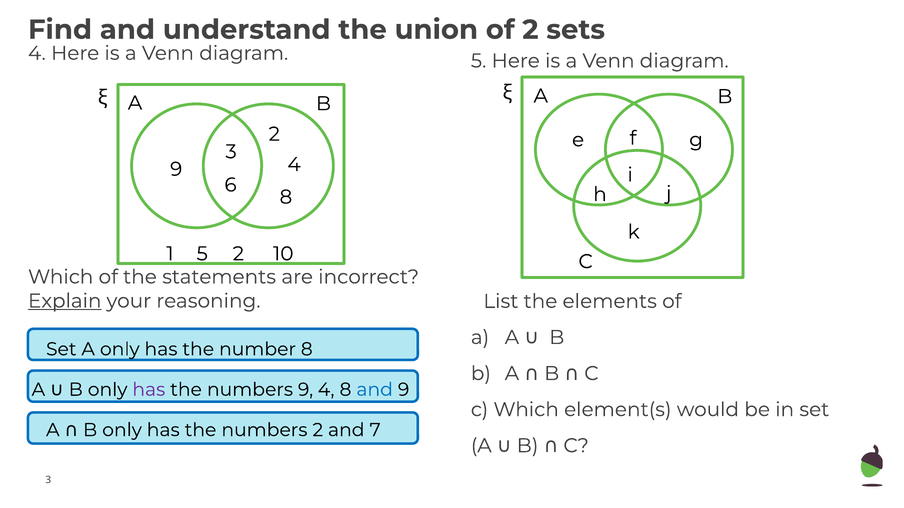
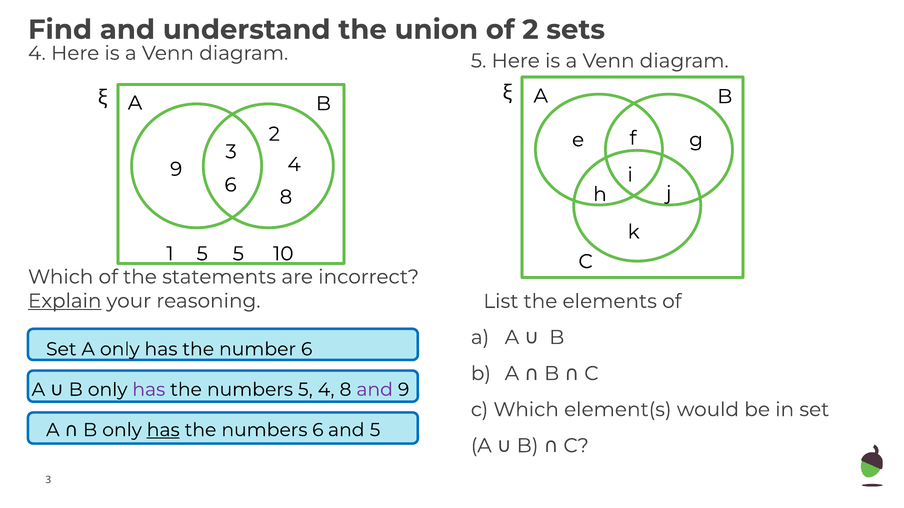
5 2: 2 -> 5
number 8: 8 -> 6
numbers 9: 9 -> 5
and at (375, 390) colour: blue -> purple
has at (163, 430) underline: none -> present
numbers 2: 2 -> 6
and 7: 7 -> 5
